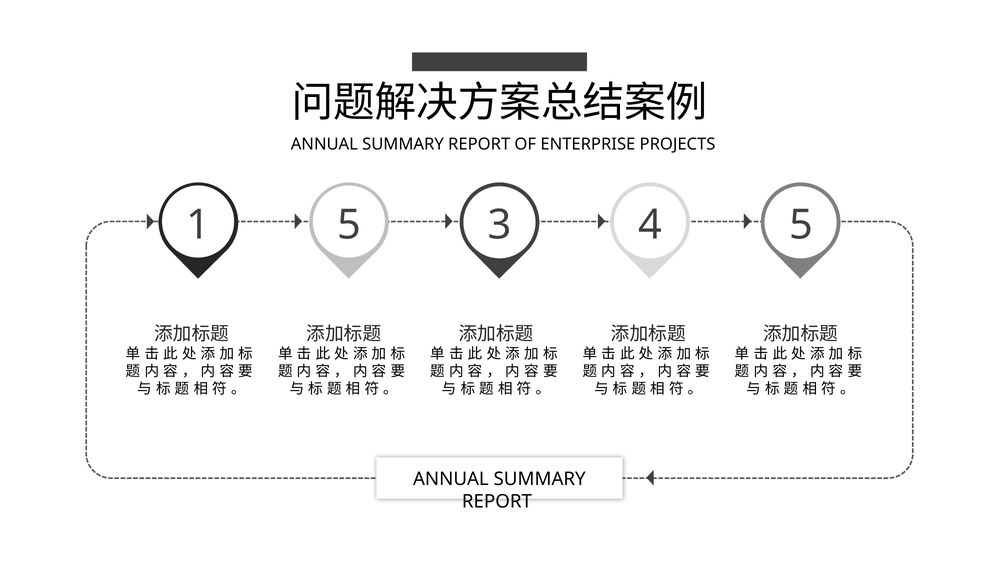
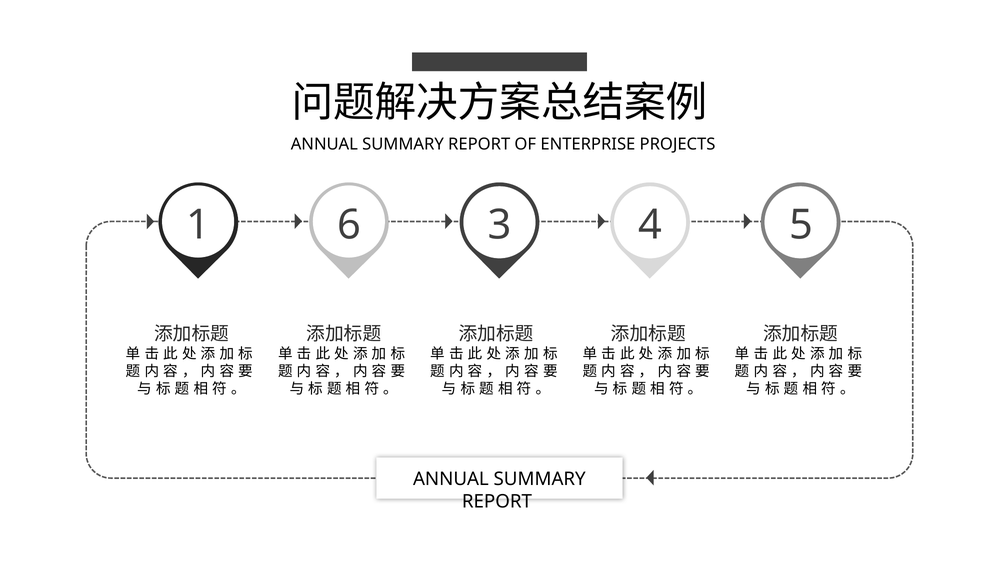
1 5: 5 -> 6
